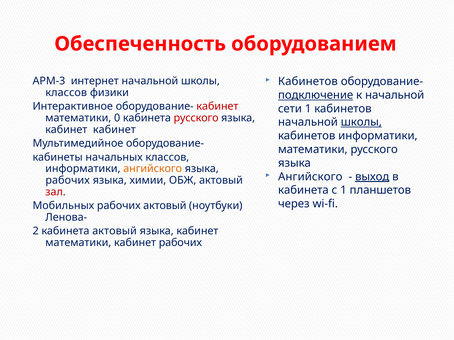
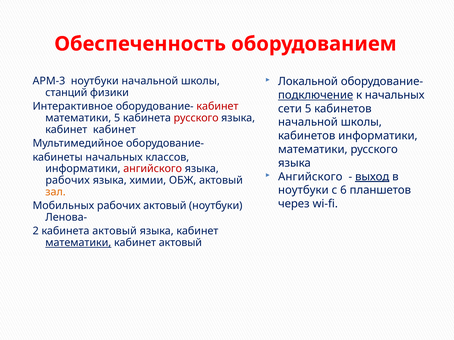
Кабинетов at (308, 82): Кабинетов -> Локальной
АРМ-3 интернет: интернет -> ноутбуки
классов at (66, 93): классов -> станций
к начальной: начальной -> начальных
сети 1: 1 -> 5
математики 0: 0 -> 5
школы at (361, 122) underline: present -> none
ангийского at (153, 169) colour: orange -> red
кабинета at (303, 191): кабинета -> ноутбуки
с 1: 1 -> 6
зал colour: red -> orange
математики at (78, 243) underline: none -> present
кабинет рабочих: рабочих -> актовый
